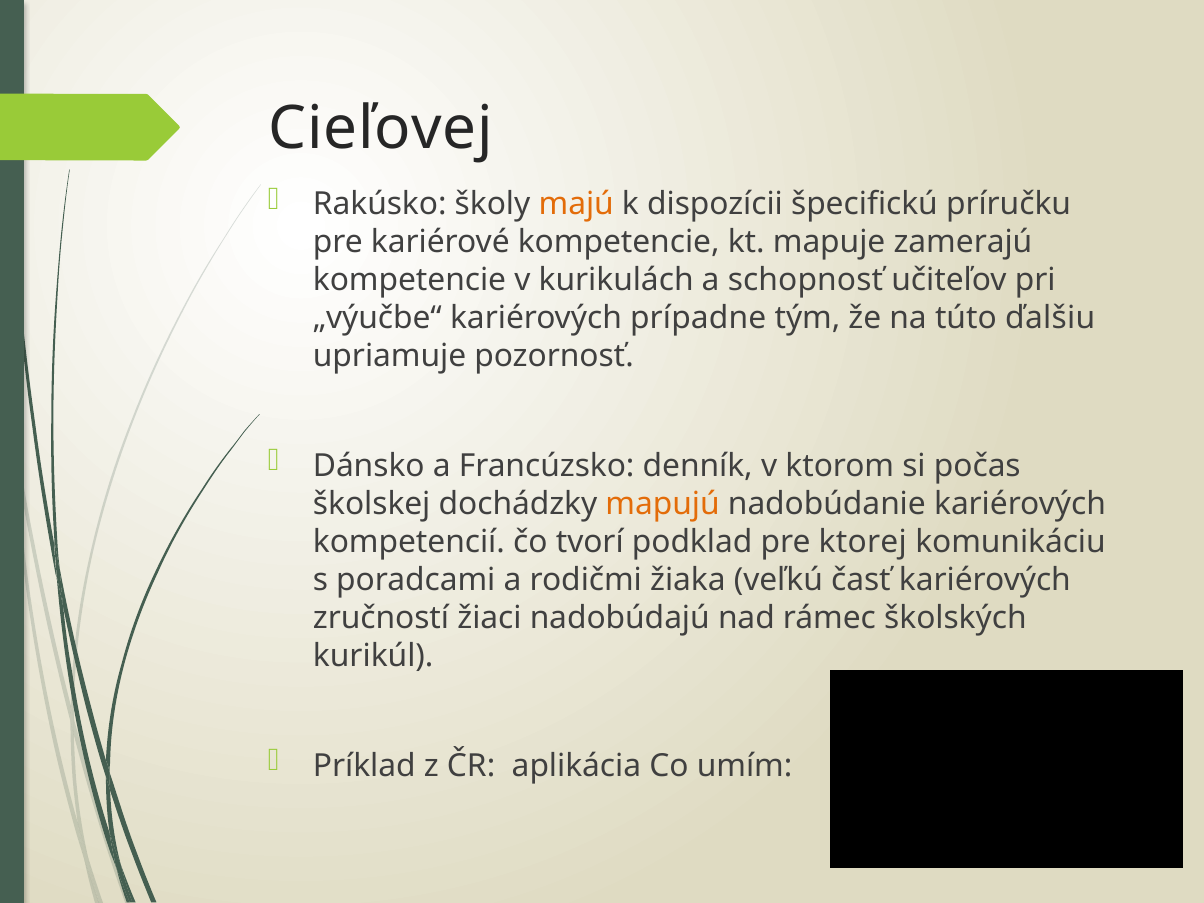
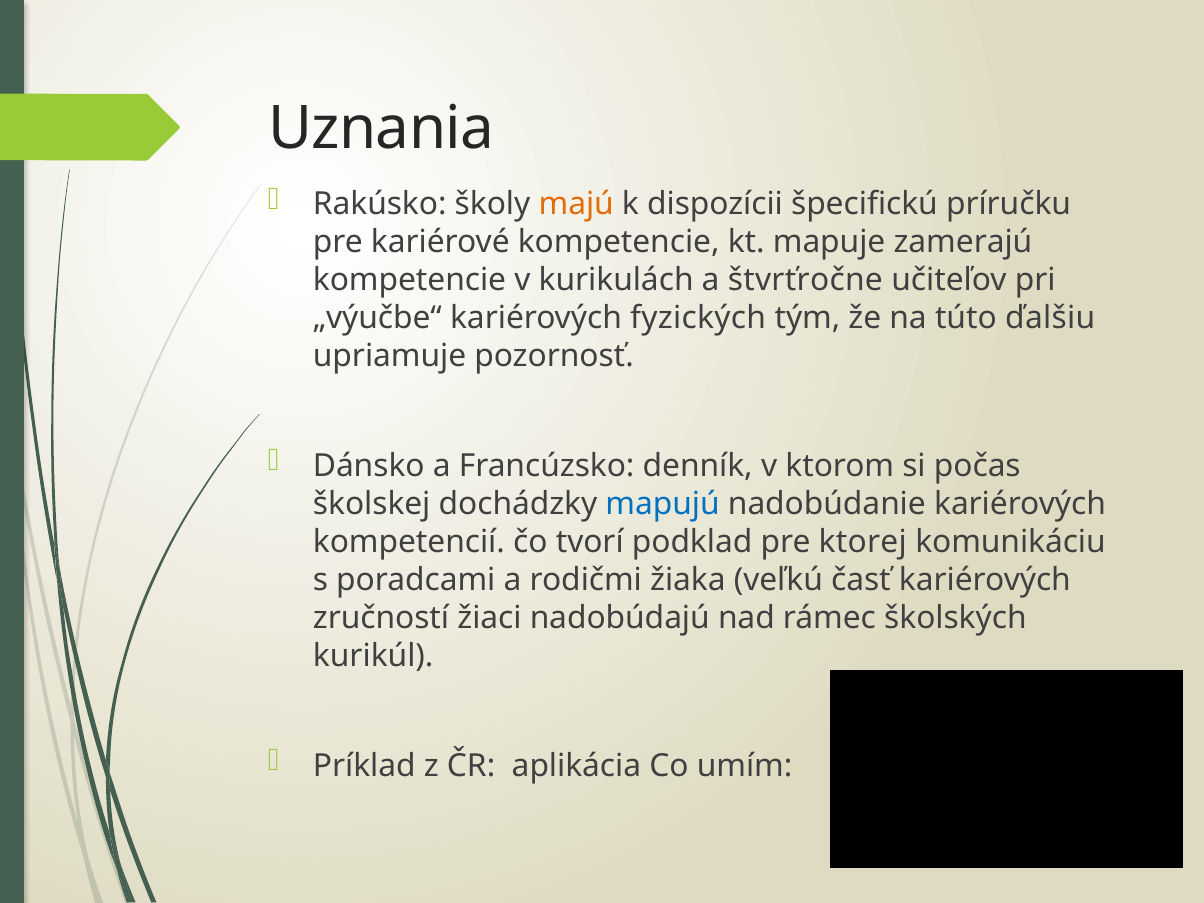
Cieľovej: Cieľovej -> Uznania
schopnosť: schopnosť -> štvrťročne
prípadne: prípadne -> fyzických
mapujú colour: orange -> blue
